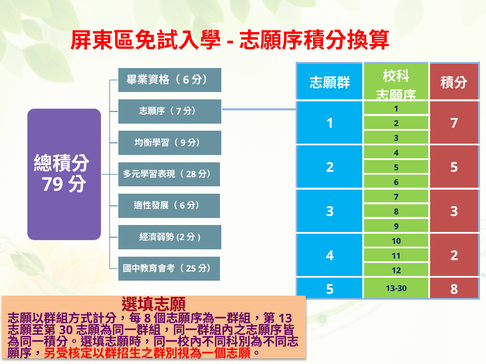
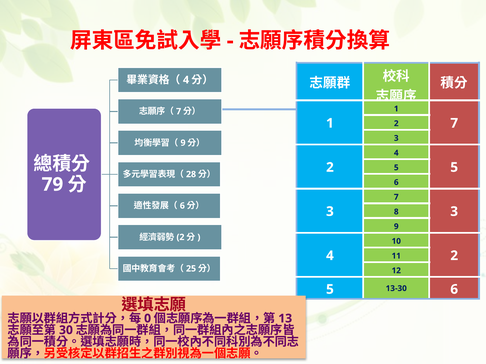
6 at (186, 80): 6 -> 4
13-30 8: 8 -> 6
8 at (148, 319): 8 -> 0
